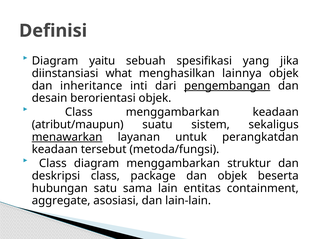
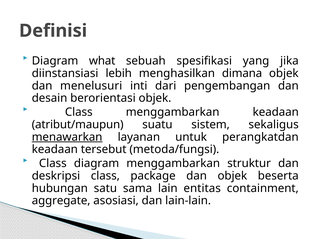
yaitu: yaitu -> what
what: what -> lebih
lainnya: lainnya -> dimana
inheritance: inheritance -> menelusuri
pengembangan underline: present -> none
